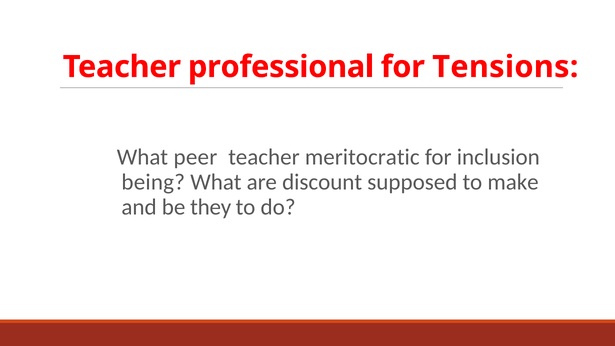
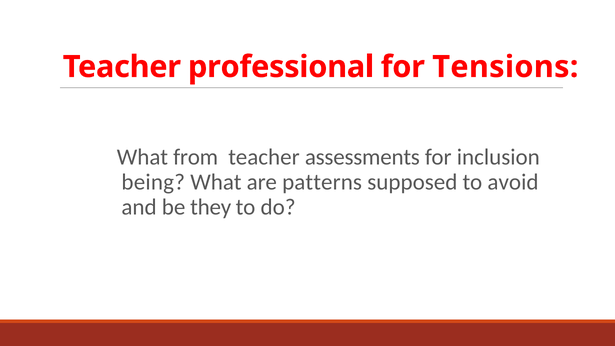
peer: peer -> from
meritocratic: meritocratic -> assessments
discount: discount -> patterns
make: make -> avoid
